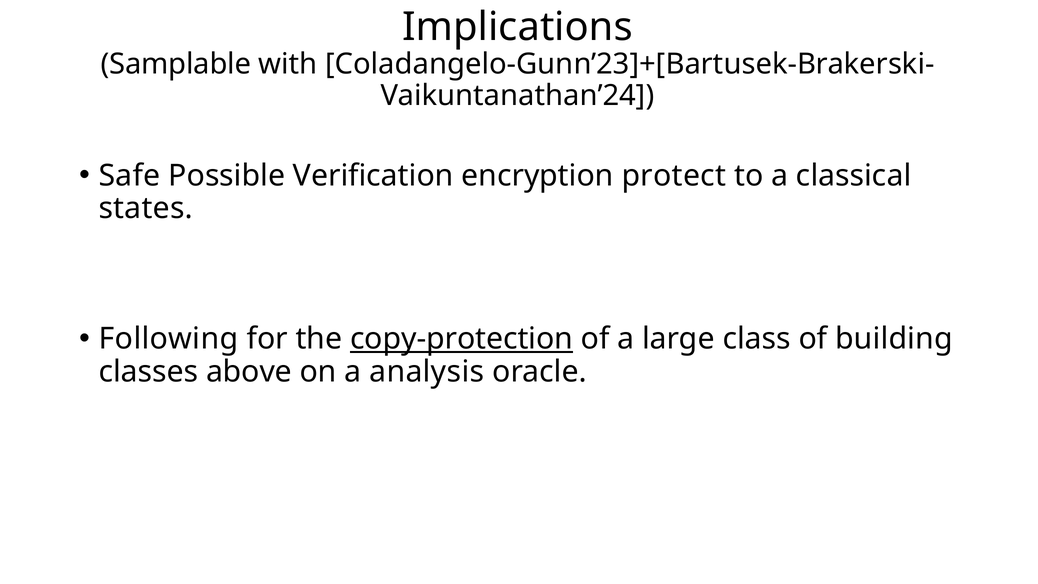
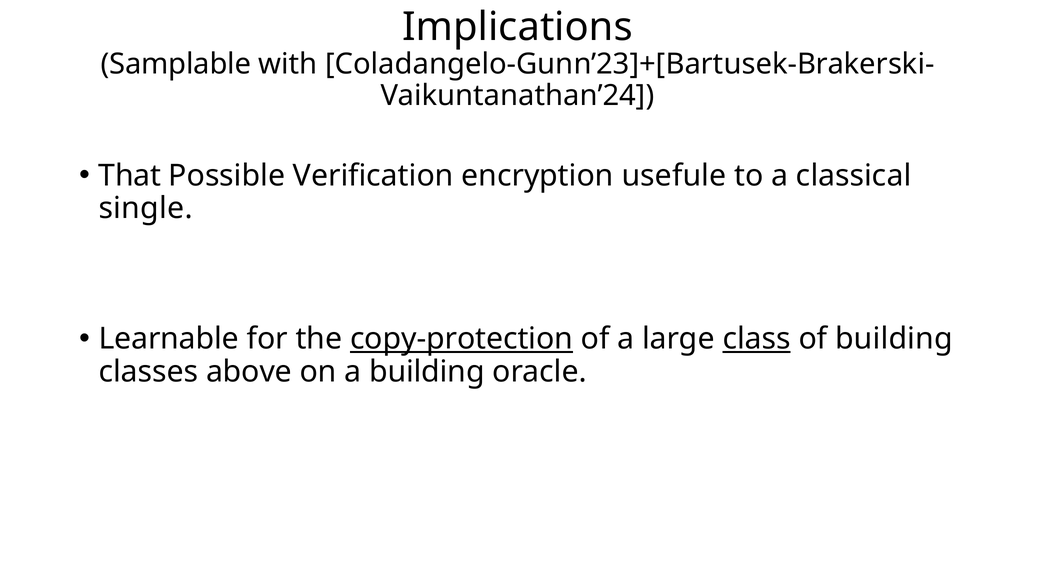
Safe: Safe -> That
protect: protect -> usefule
states: states -> single
Following: Following -> Learnable
class underline: none -> present
a analysis: analysis -> building
